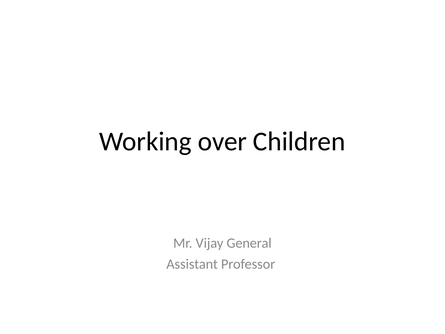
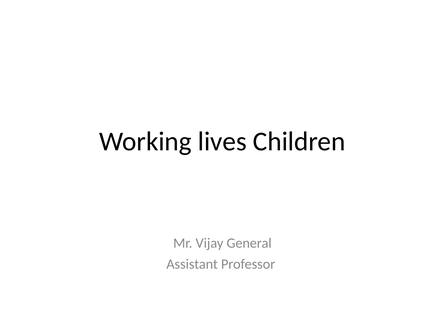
over: over -> lives
